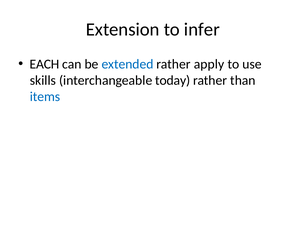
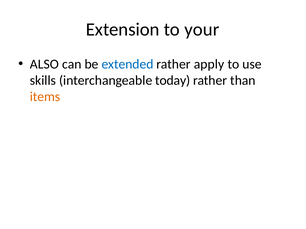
infer: infer -> your
EACH: EACH -> ALSO
items colour: blue -> orange
